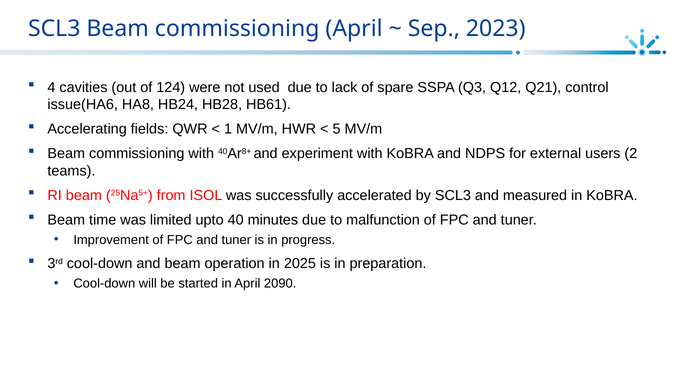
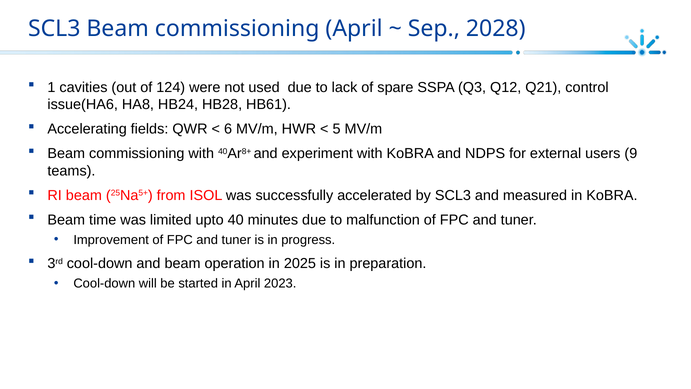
2023: 2023 -> 2028
4: 4 -> 1
1: 1 -> 6
2: 2 -> 9
2090: 2090 -> 2023
